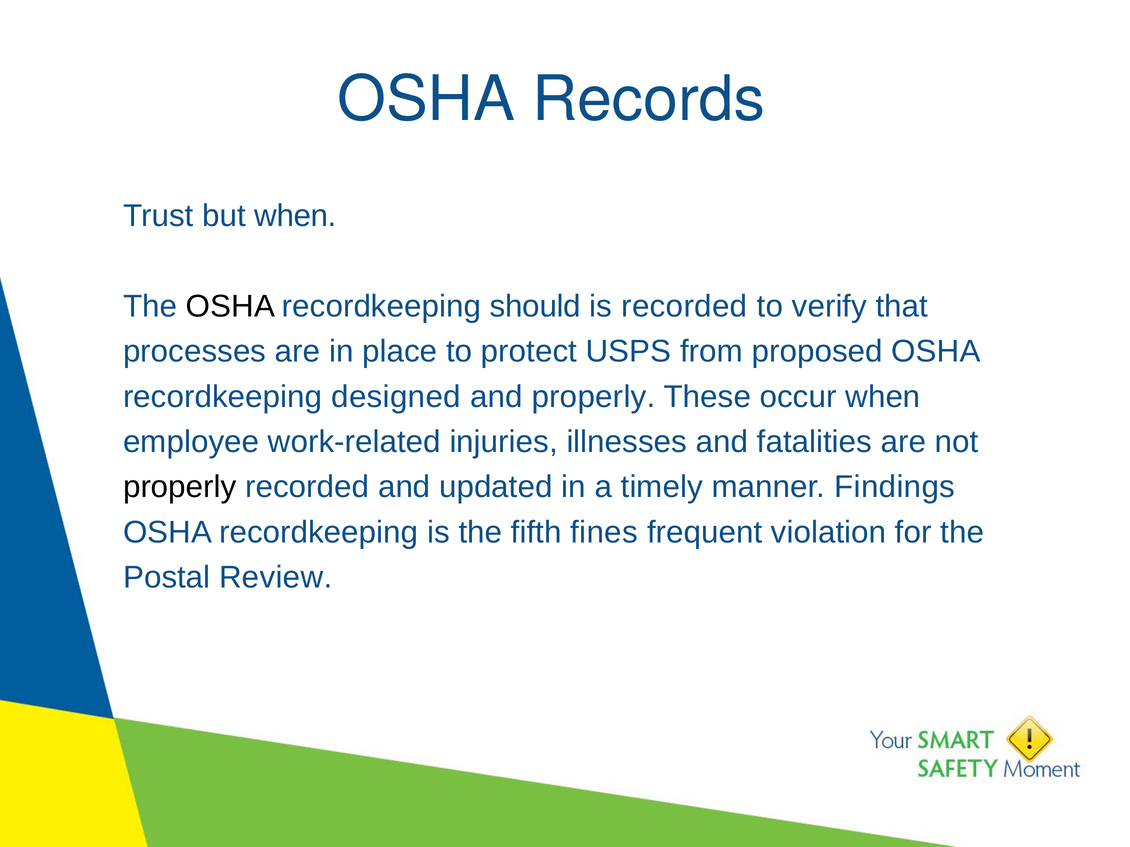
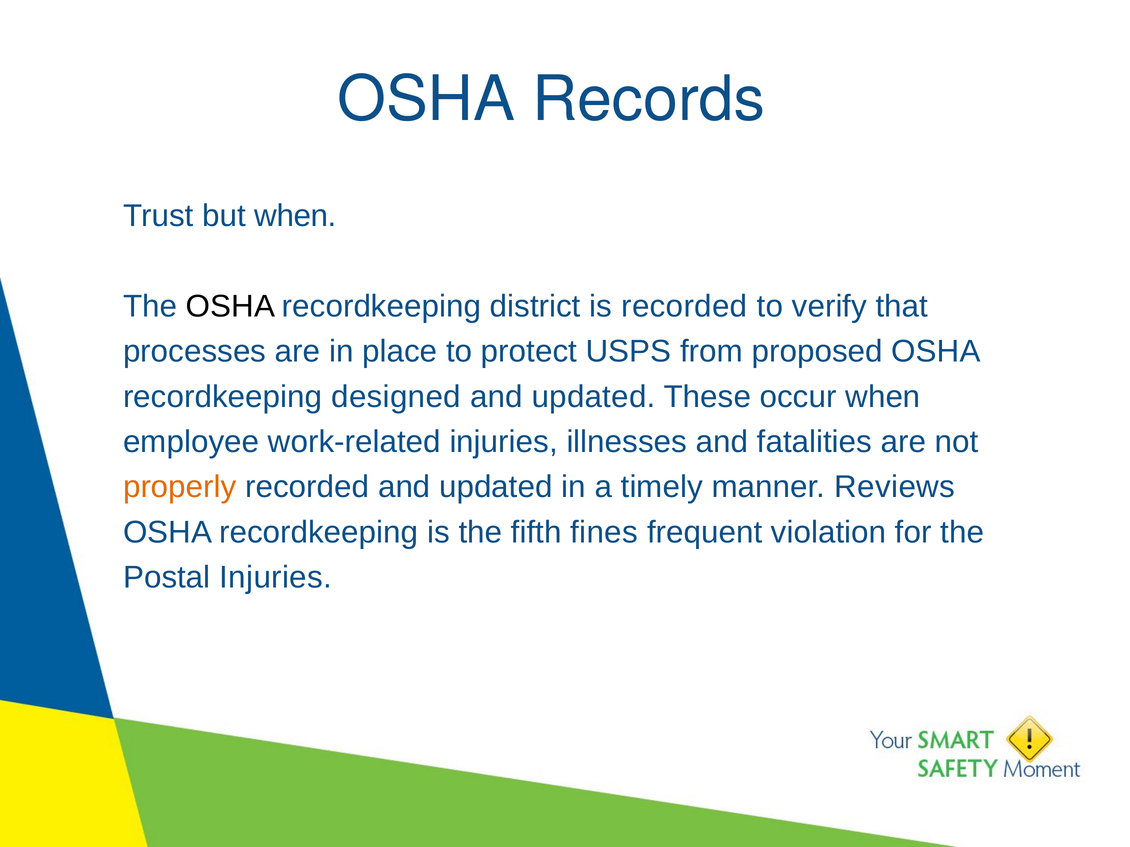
should: should -> district
properly at (594, 397): properly -> updated
properly at (180, 487) colour: black -> orange
Findings: Findings -> Reviews
Postal Review: Review -> Injuries
